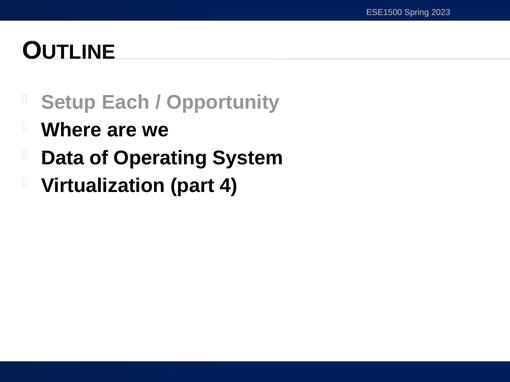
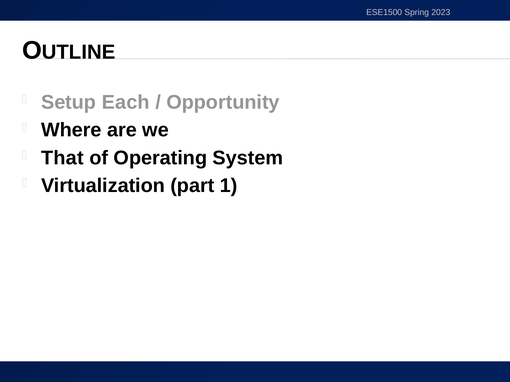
Data: Data -> That
4: 4 -> 1
